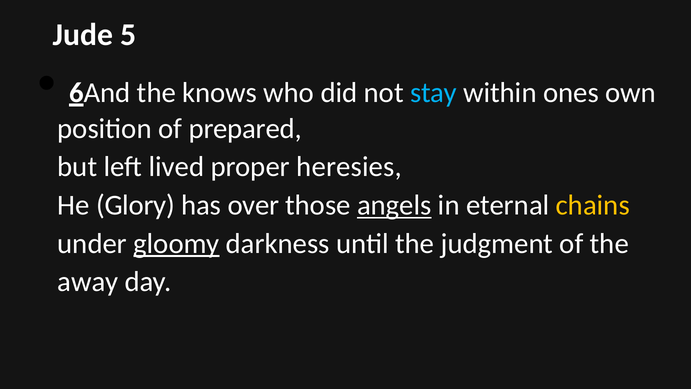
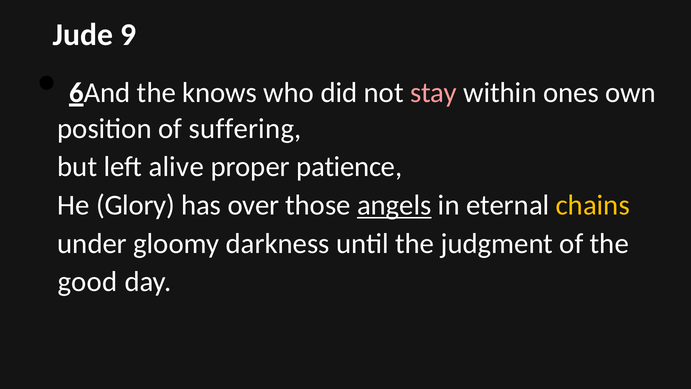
5: 5 -> 9
stay colour: light blue -> pink
prepared: prepared -> suffering
lived: lived -> alive
heresies: heresies -> patience
gloomy underline: present -> none
away: away -> good
